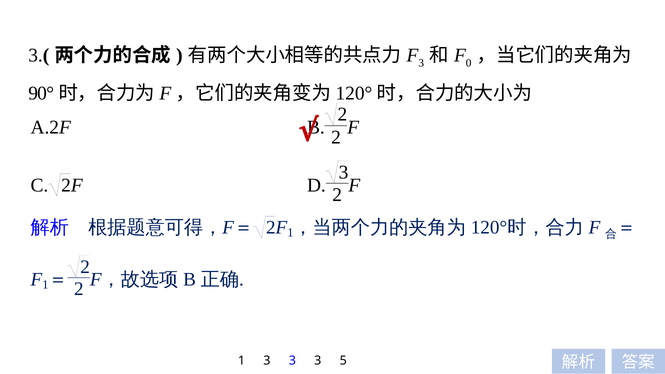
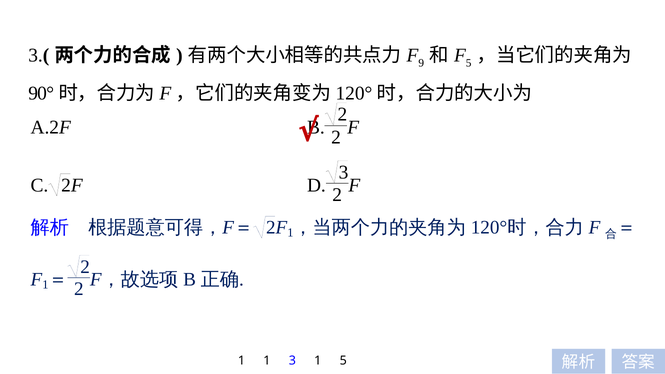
3 at (421, 63): 3 -> 9
0 at (469, 63): 0 -> 5
1 3: 3 -> 1
3 at (318, 361): 3 -> 1
